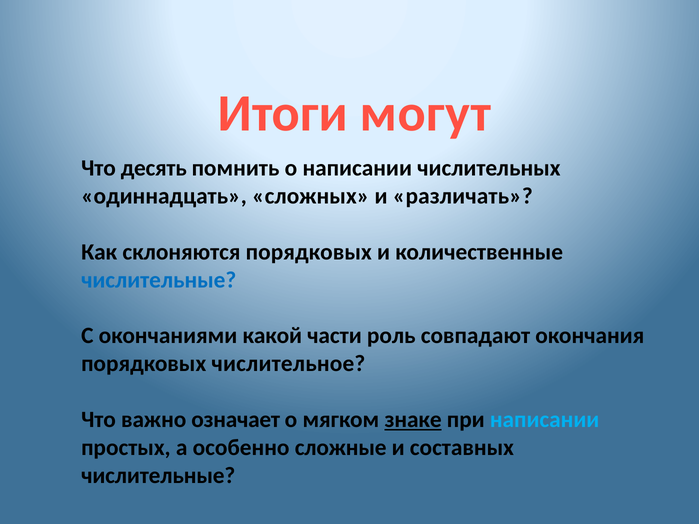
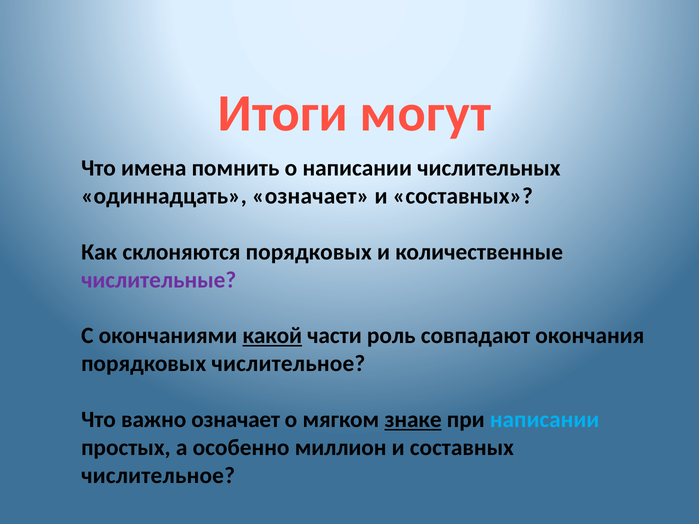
десять: десять -> имена
одиннадцать сложных: сложных -> означает
различать at (463, 196): различать -> составных
числительные at (159, 280) colour: blue -> purple
какой underline: none -> present
сложные: сложные -> миллион
числительные at (158, 476): числительные -> числительное
